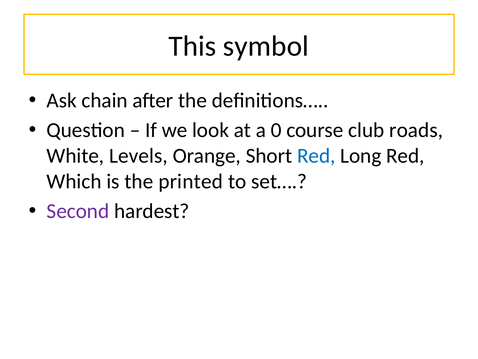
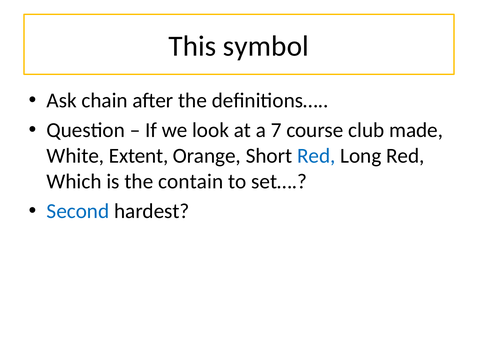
0: 0 -> 7
roads: roads -> made
Levels: Levels -> Extent
printed: printed -> contain
Second colour: purple -> blue
